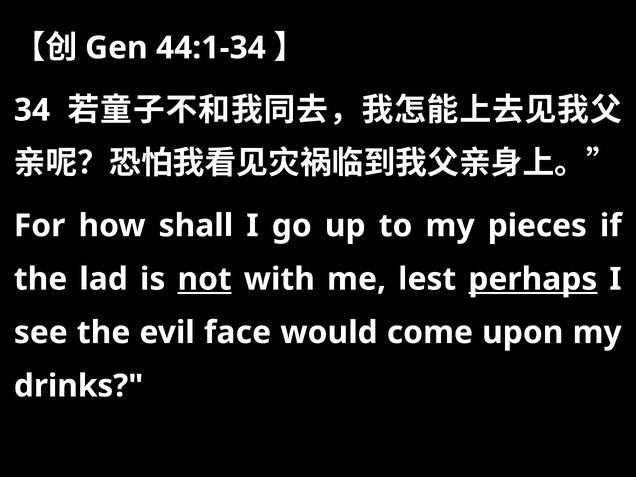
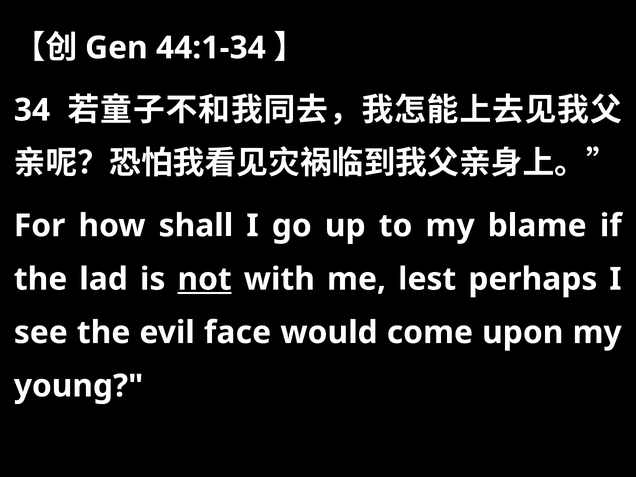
pieces: pieces -> blame
perhaps underline: present -> none
drinks: drinks -> young
